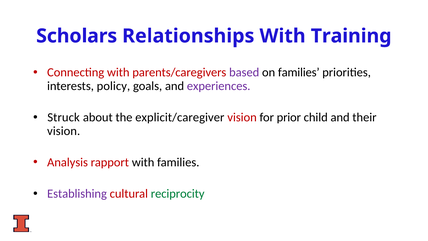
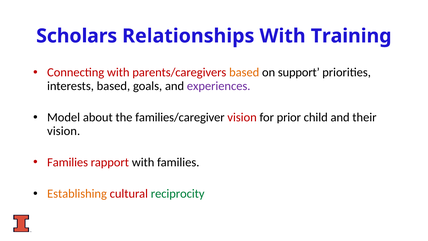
based at (244, 72) colour: purple -> orange
on families: families -> support
interests policy: policy -> based
Struck: Struck -> Model
explicit/caregiver: explicit/caregiver -> families/caregiver
Analysis at (68, 162): Analysis -> Families
Establishing colour: purple -> orange
